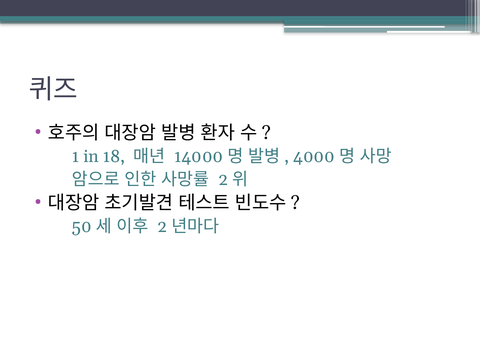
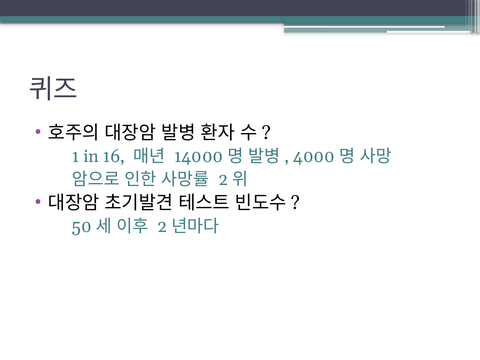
18: 18 -> 16
